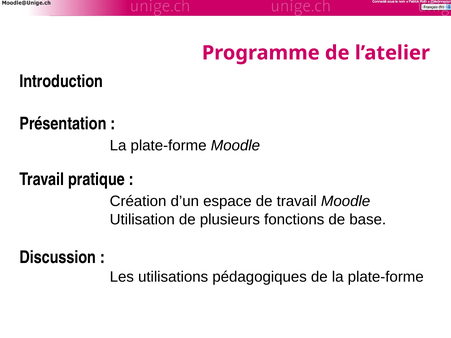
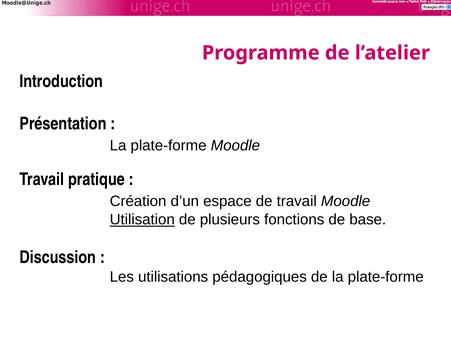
Utilisation underline: none -> present
